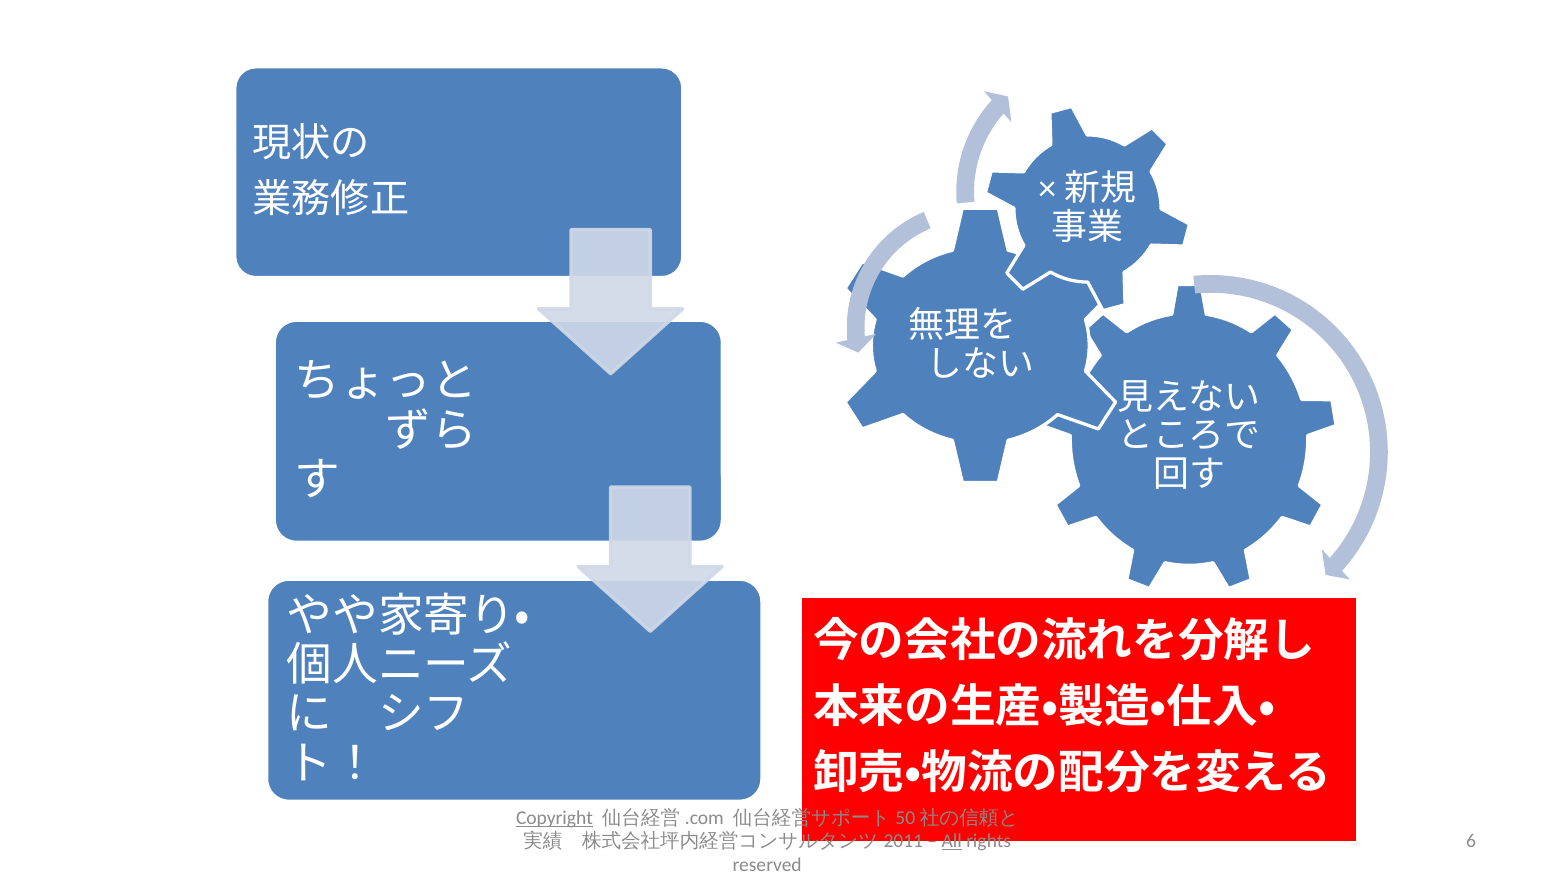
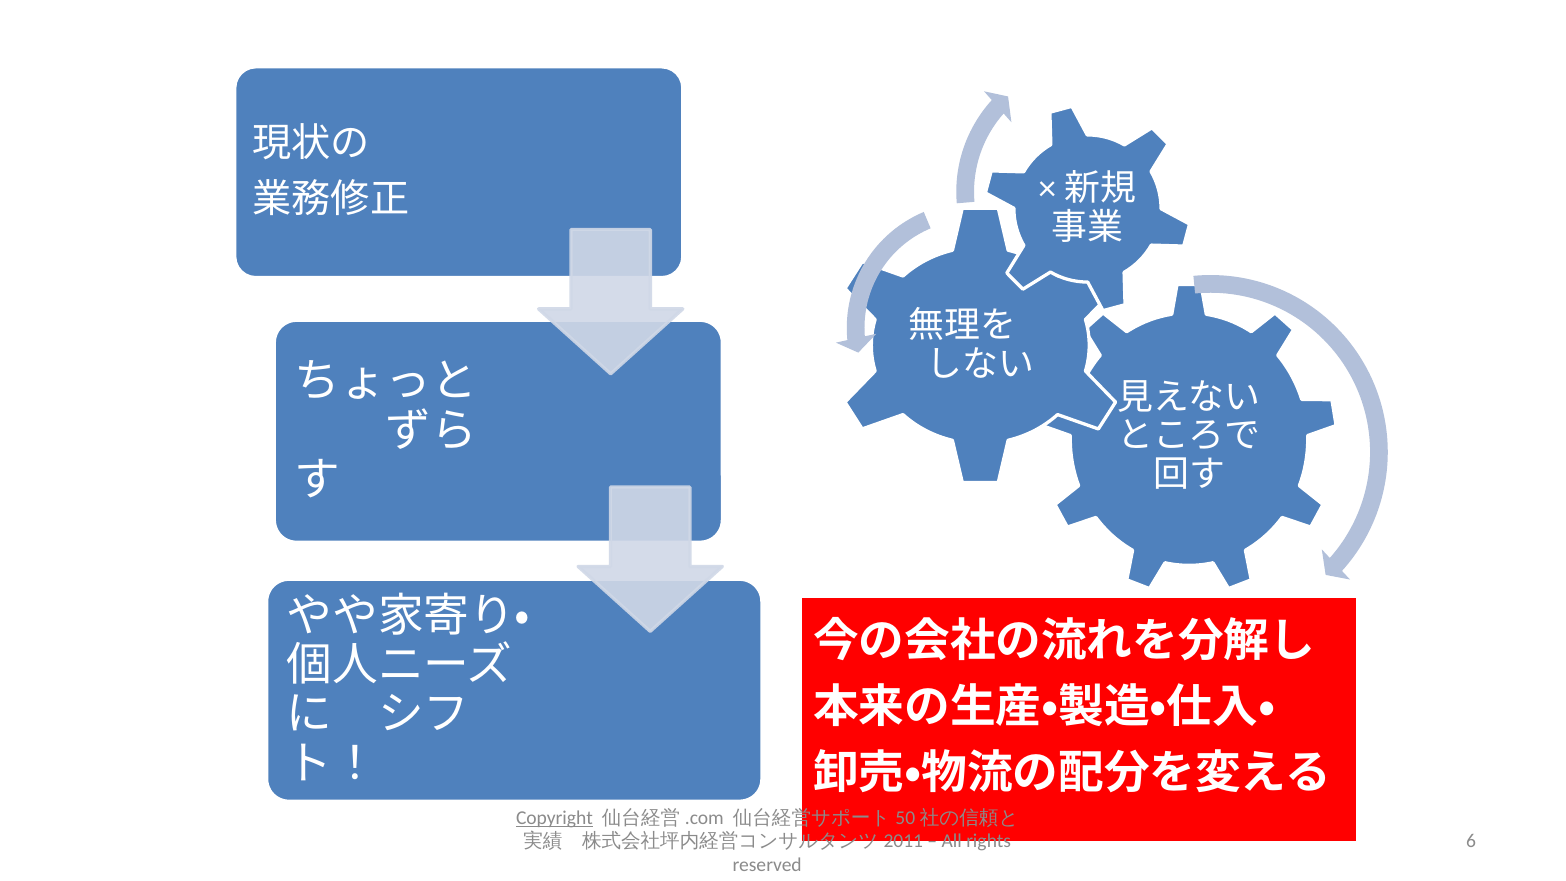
All underline: present -> none
